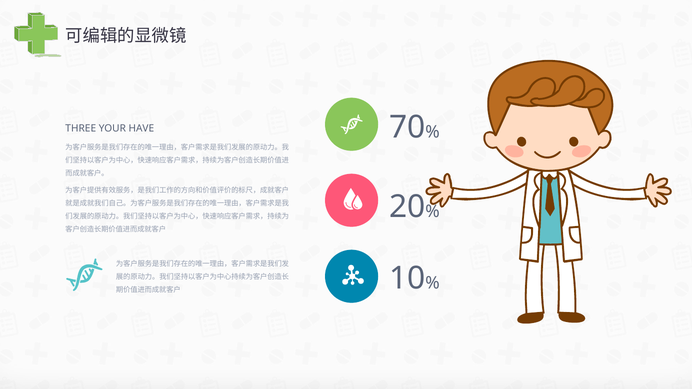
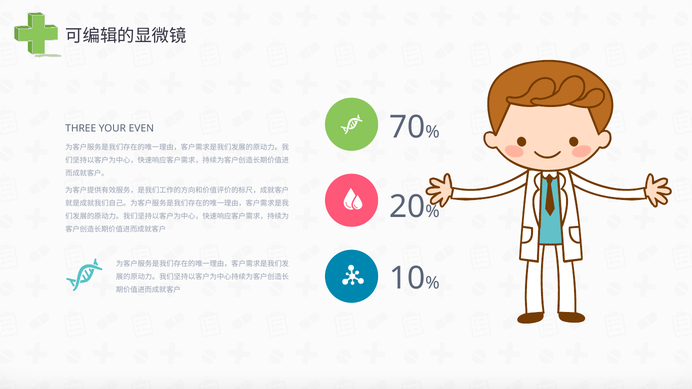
HAVE: HAVE -> EVEN
